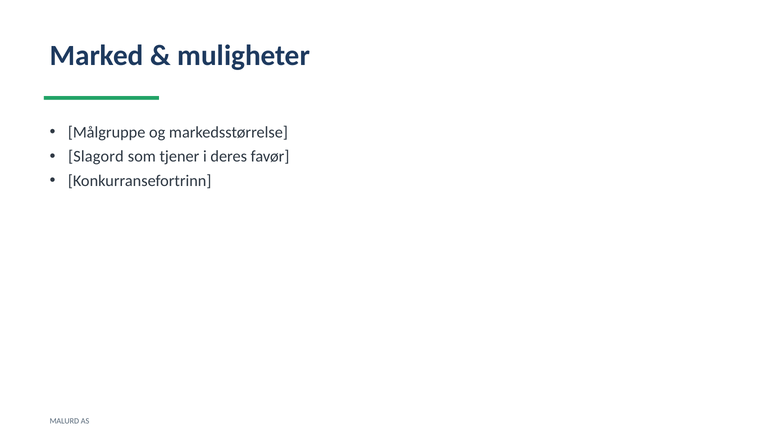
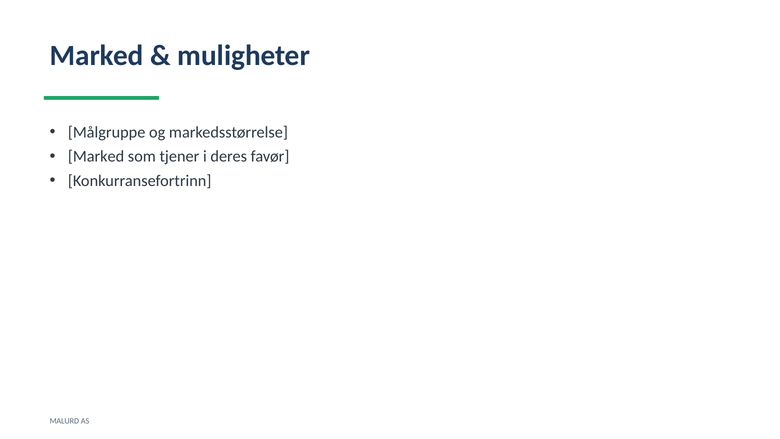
Slagord at (96, 156): Slagord -> Marked
